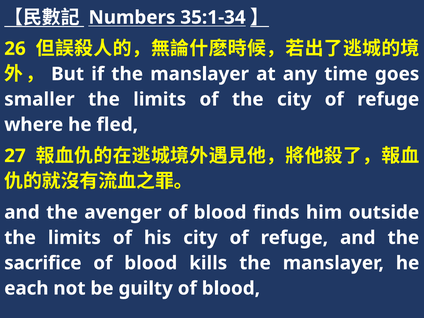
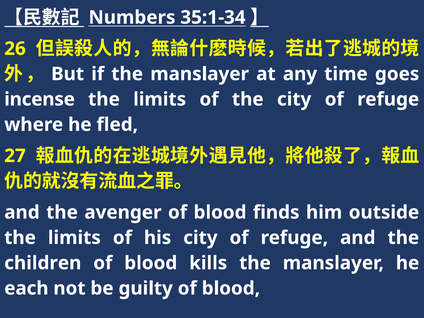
smaller: smaller -> incense
sacrifice: sacrifice -> children
